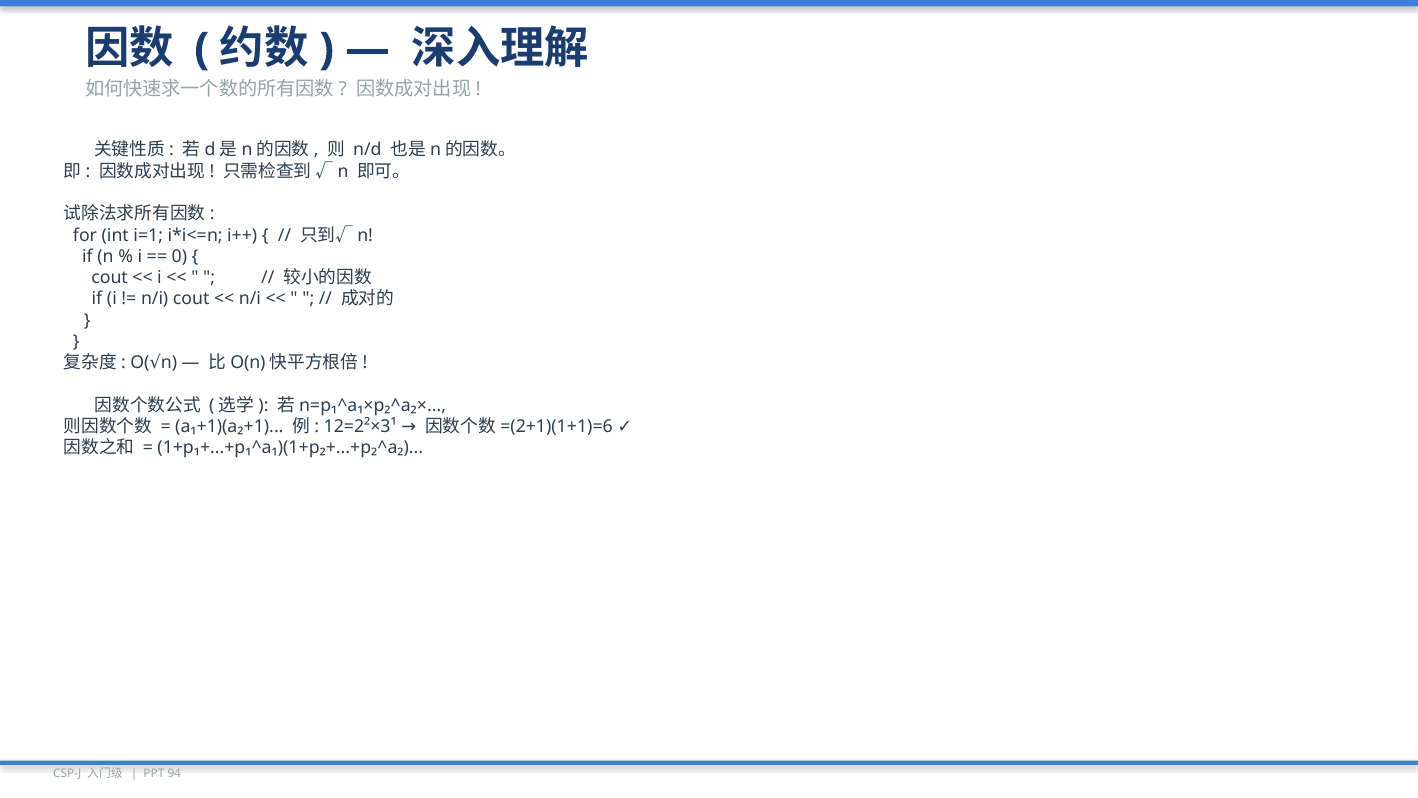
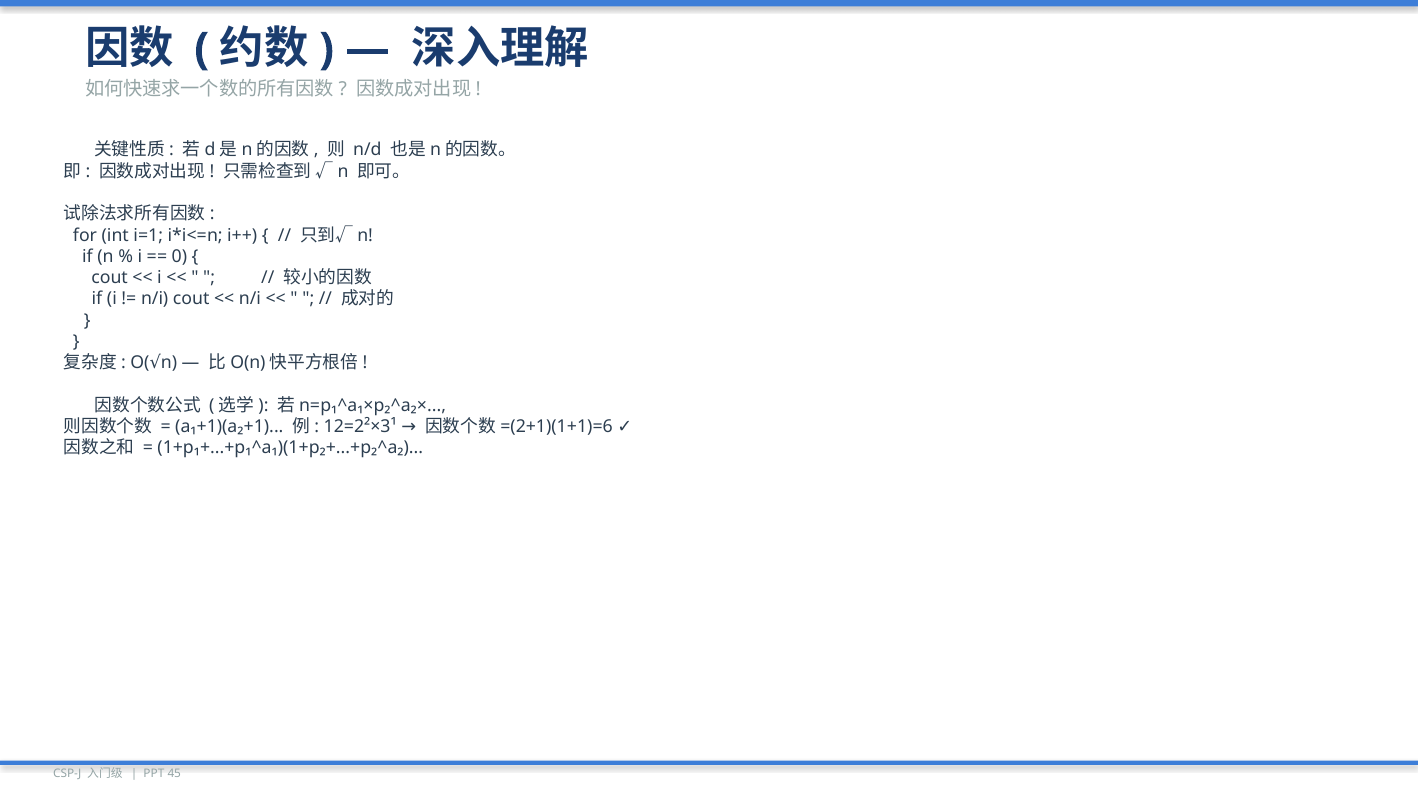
94: 94 -> 45
